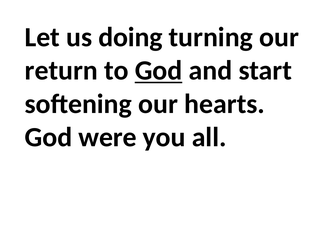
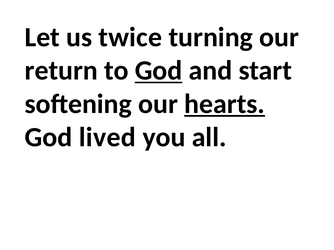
doing: doing -> twice
hearts underline: none -> present
were: were -> lived
